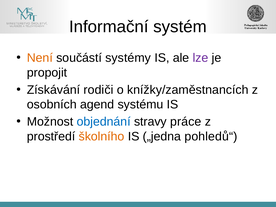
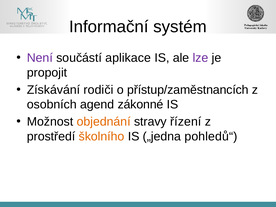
Není colour: orange -> purple
systémy: systémy -> aplikace
knížky/zaměstnancích: knížky/zaměstnancích -> přístup/zaměstnancích
systému: systému -> zákonné
objednání colour: blue -> orange
práce: práce -> řízení
